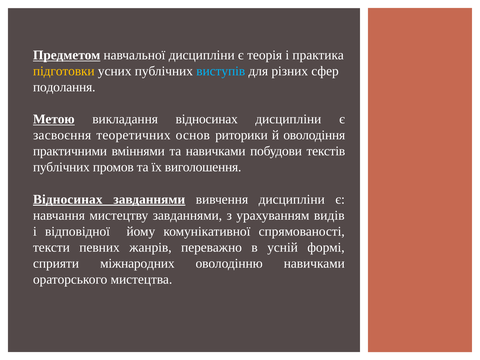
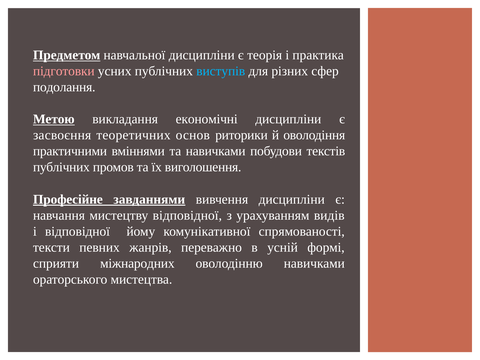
підготовки colour: yellow -> pink
викладання відносинах: відносинах -> економічні
Відносинах at (68, 199): Відносинах -> Професійне
мистецтву завданнями: завданнями -> відповідної
